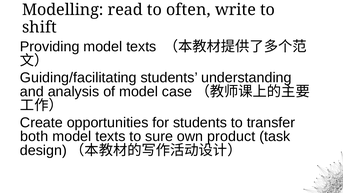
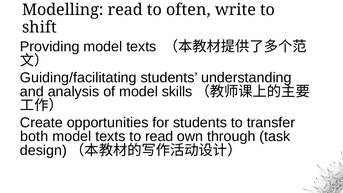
case: case -> skills
to sure: sure -> read
product: product -> through
